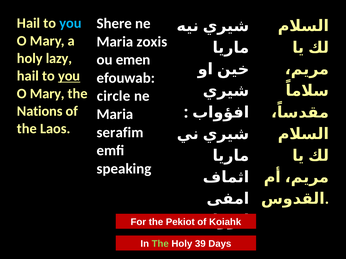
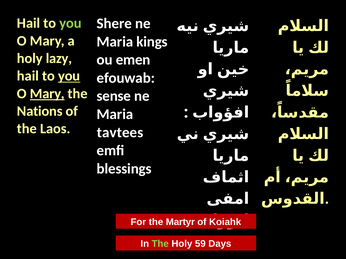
you at (70, 23) colour: light blue -> light green
zoxis: zoxis -> kings
Mary at (47, 94) underline: none -> present
circle: circle -> sense
serafim: serafim -> tavtees
speaking: speaking -> blessings
Pekiot: Pekiot -> Martyr
39: 39 -> 59
